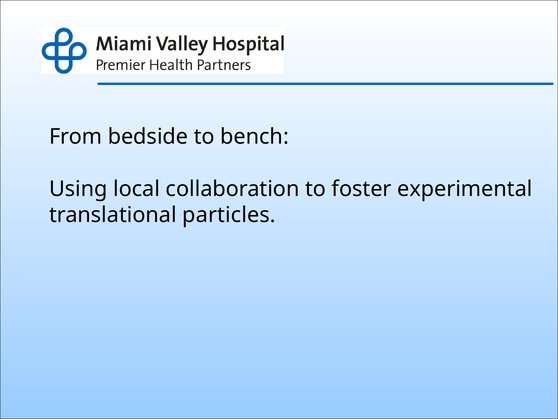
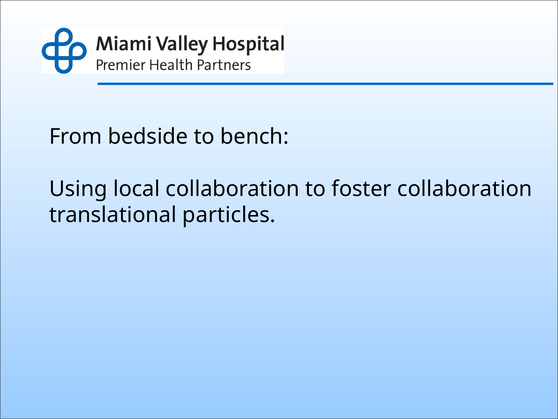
foster experimental: experimental -> collaboration
